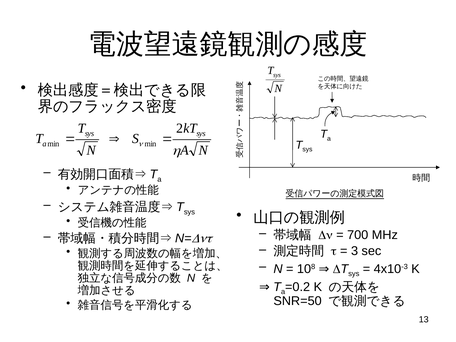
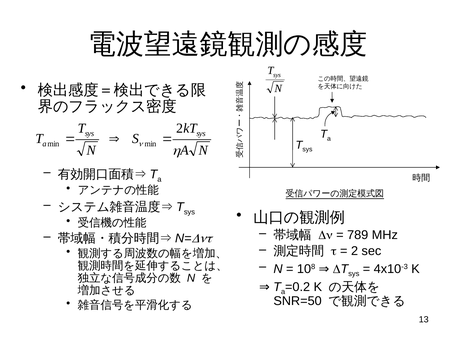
700: 700 -> 789
3 at (355, 251): 3 -> 2
